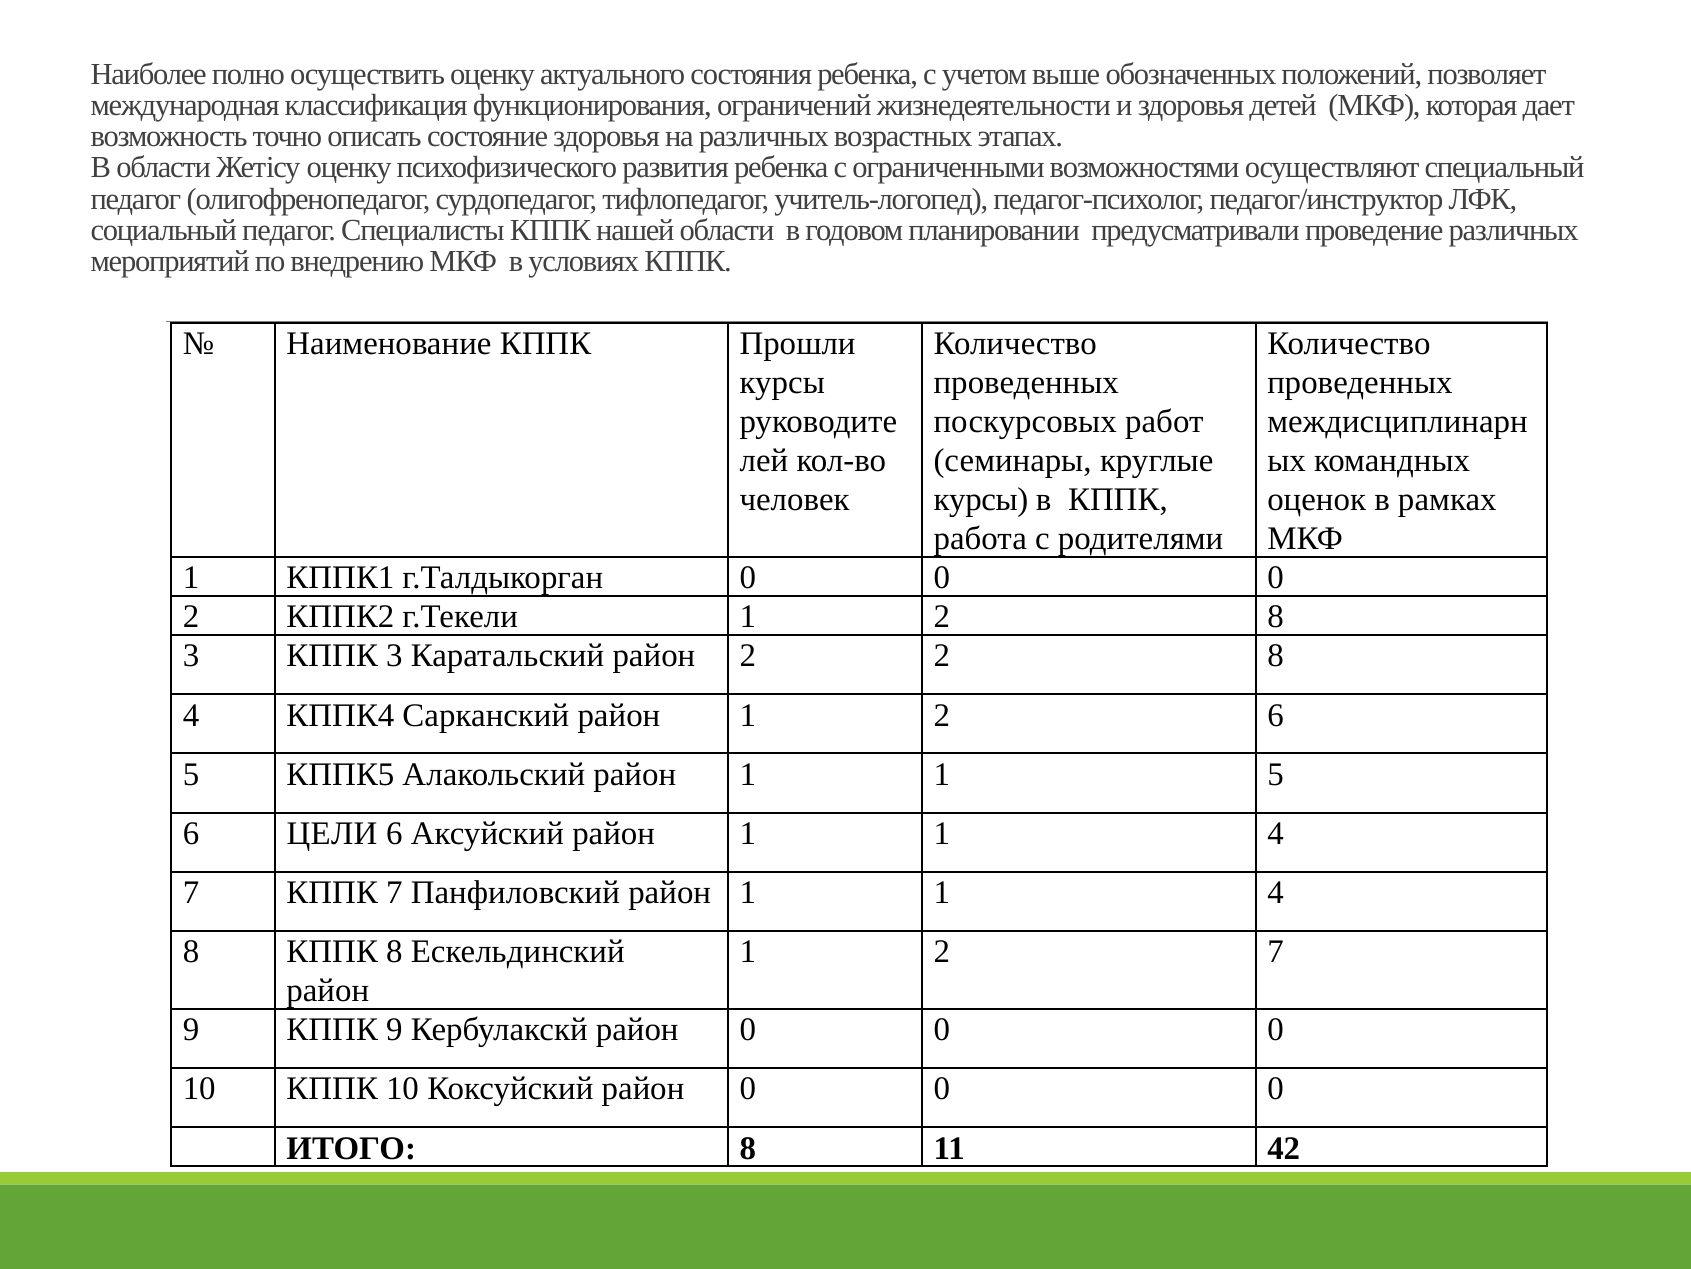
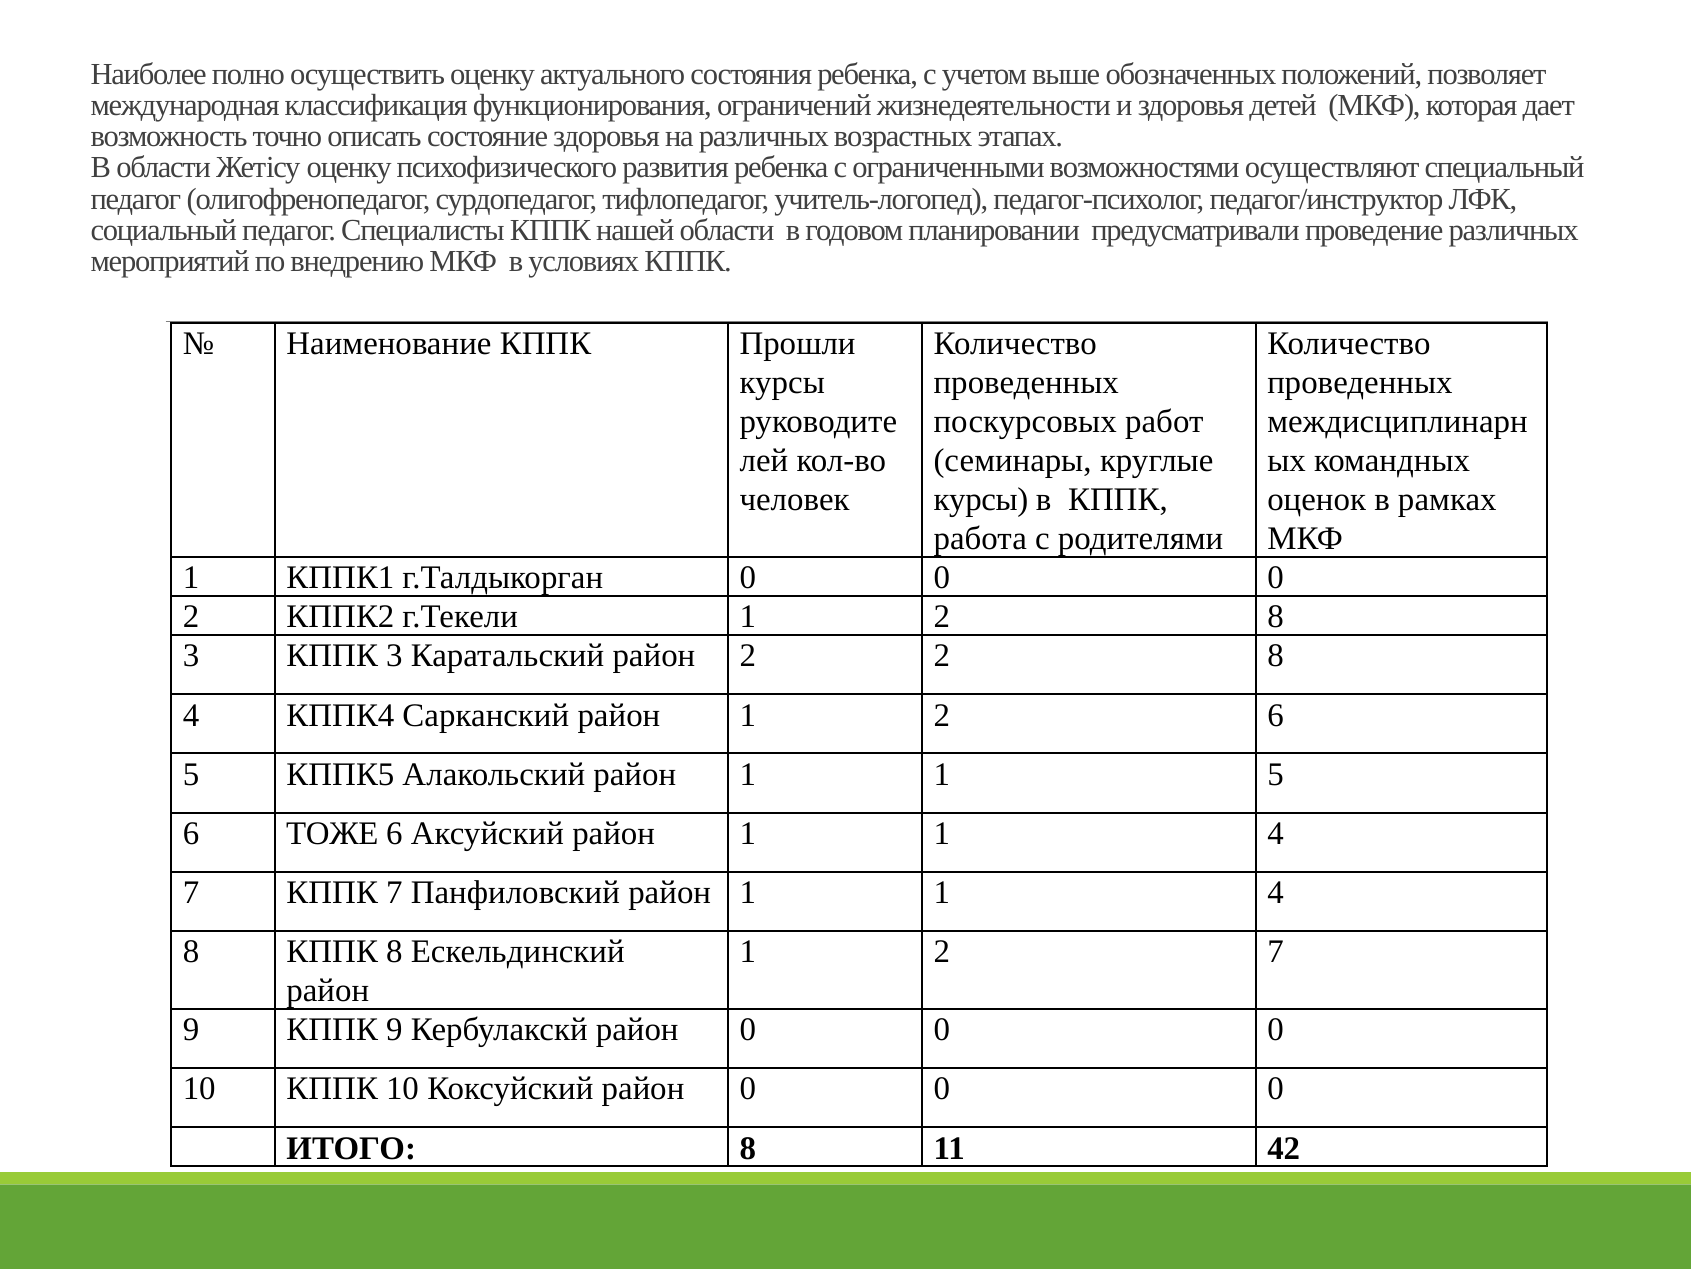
ЦЕЛИ: ЦЕЛИ -> ТОЖЕ
